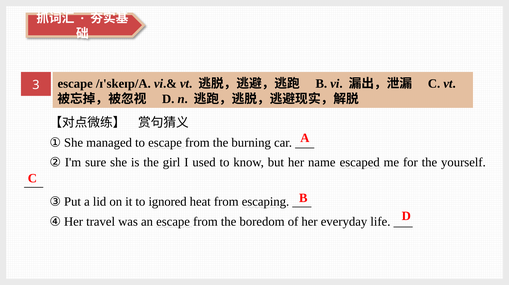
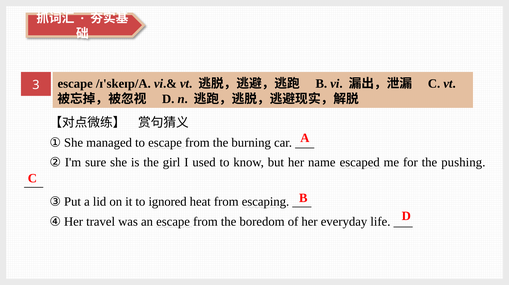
yourself: yourself -> pushing
